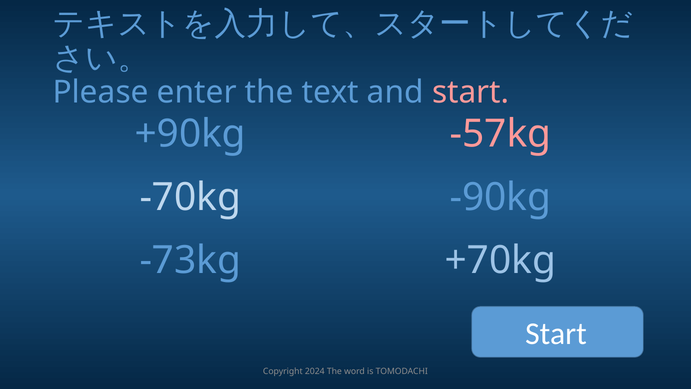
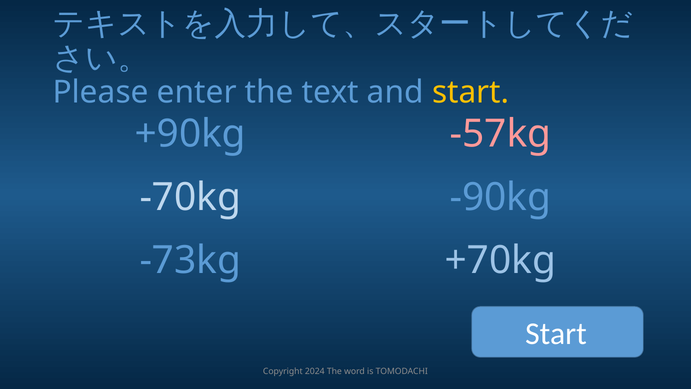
start at (471, 92) colour: pink -> yellow
